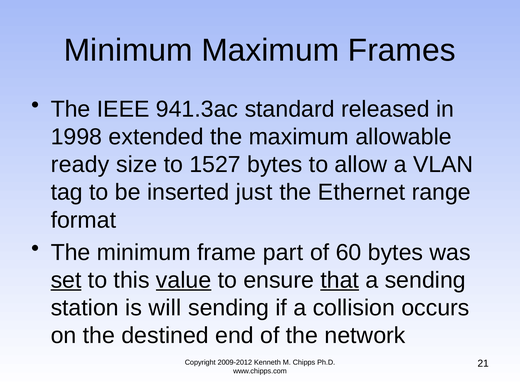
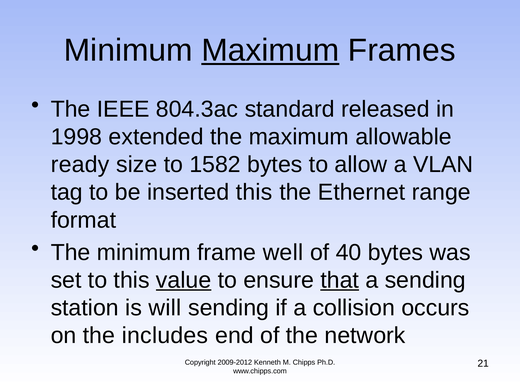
Maximum at (270, 50) underline: none -> present
941.3ac: 941.3ac -> 804.3ac
1527: 1527 -> 1582
inserted just: just -> this
part: part -> well
60: 60 -> 40
set underline: present -> none
destined: destined -> includes
